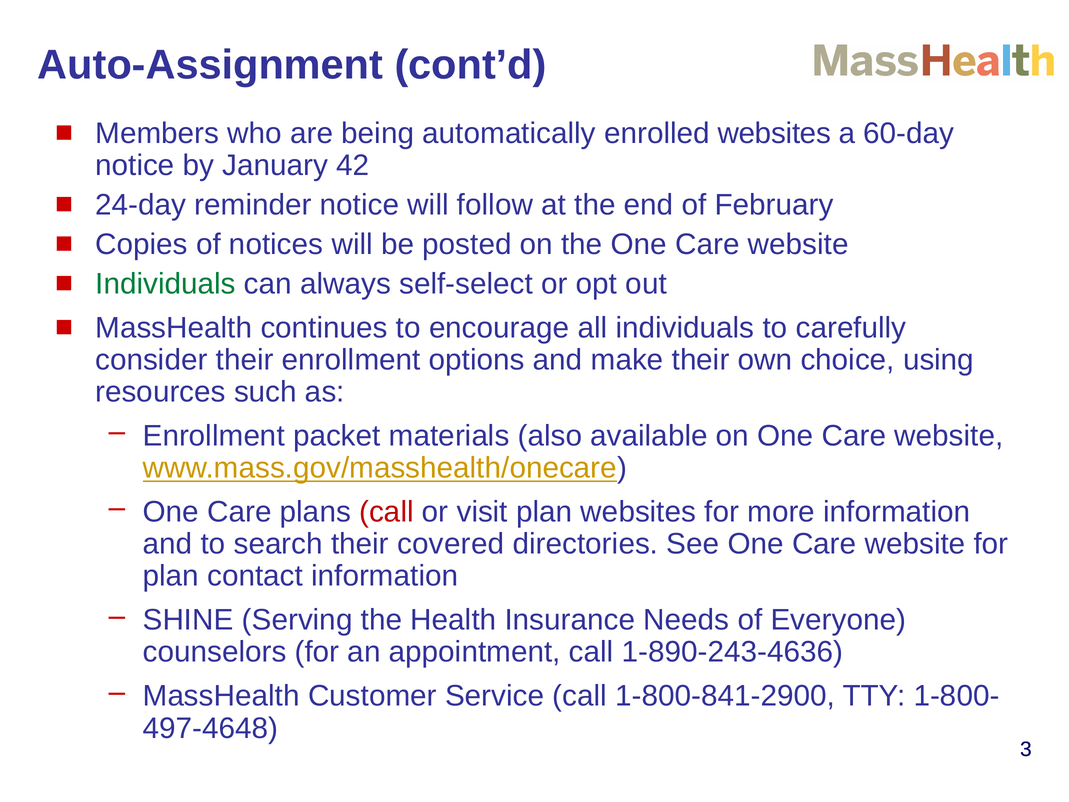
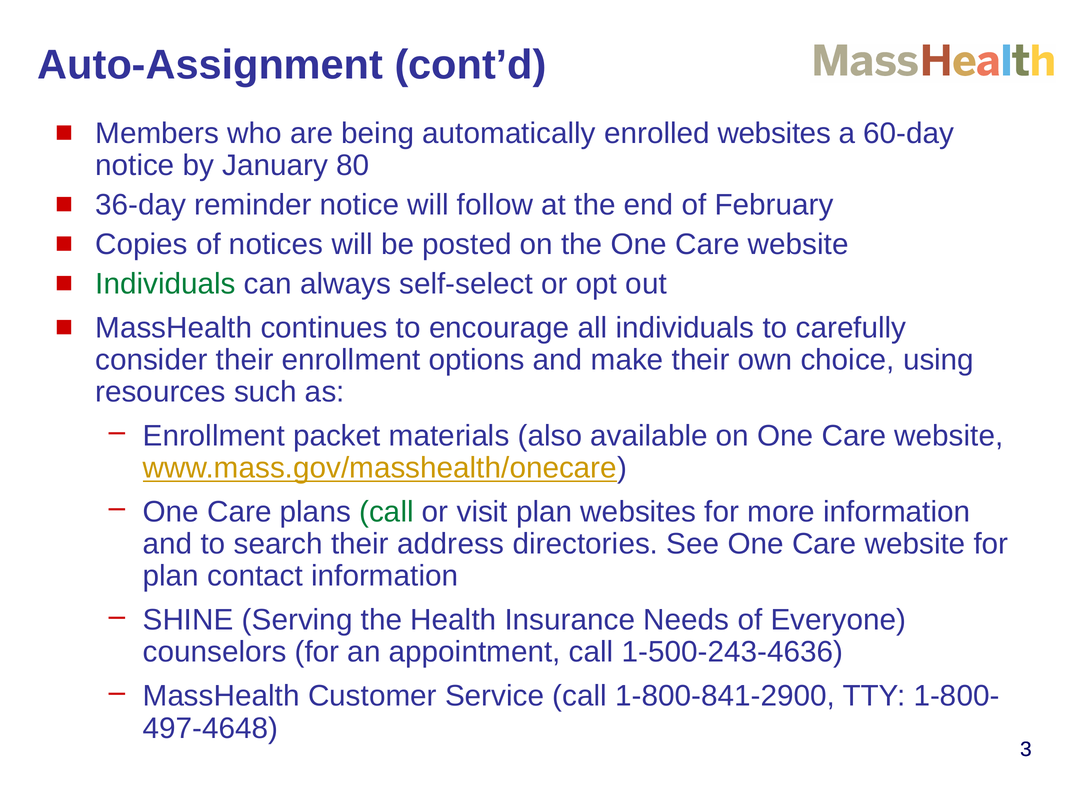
42: 42 -> 80
24-day: 24-day -> 36-day
call at (386, 512) colour: red -> green
covered: covered -> address
1-890-243-4636: 1-890-243-4636 -> 1-500-243-4636
